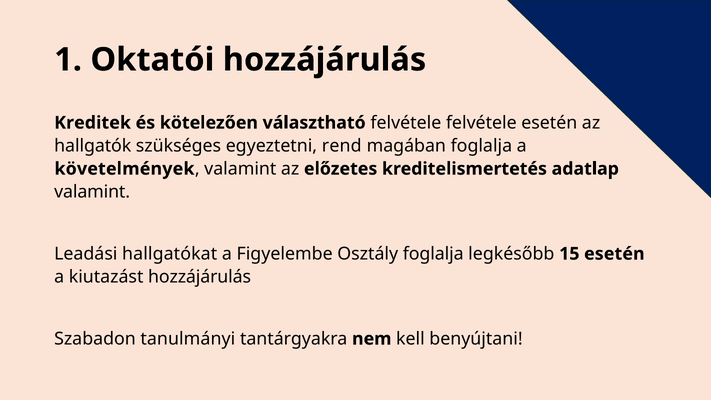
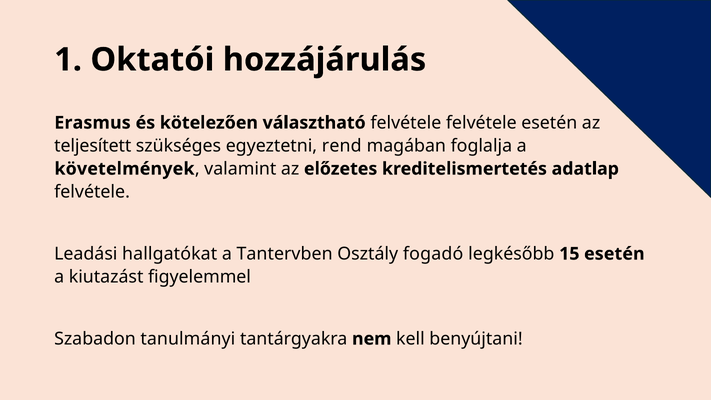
Kreditek: Kreditek -> Erasmus
hallgatók: hallgatók -> teljesített
valamint at (92, 192): valamint -> felvétele
Figyelembe: Figyelembe -> Tantervben
Osztály foglalja: foglalja -> fogadó
kiutazást hozzájárulás: hozzájárulás -> figyelemmel
